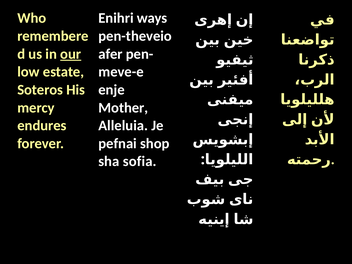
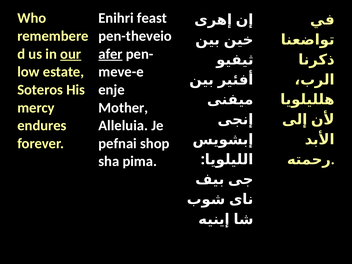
ways: ways -> feast
afer underline: none -> present
sofia: sofia -> pima
